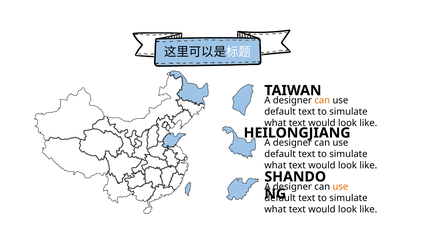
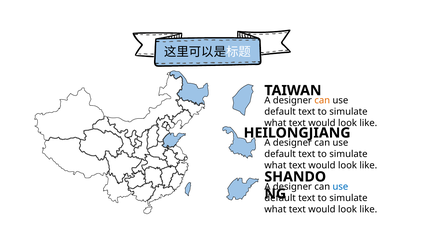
use at (340, 186) colour: orange -> blue
